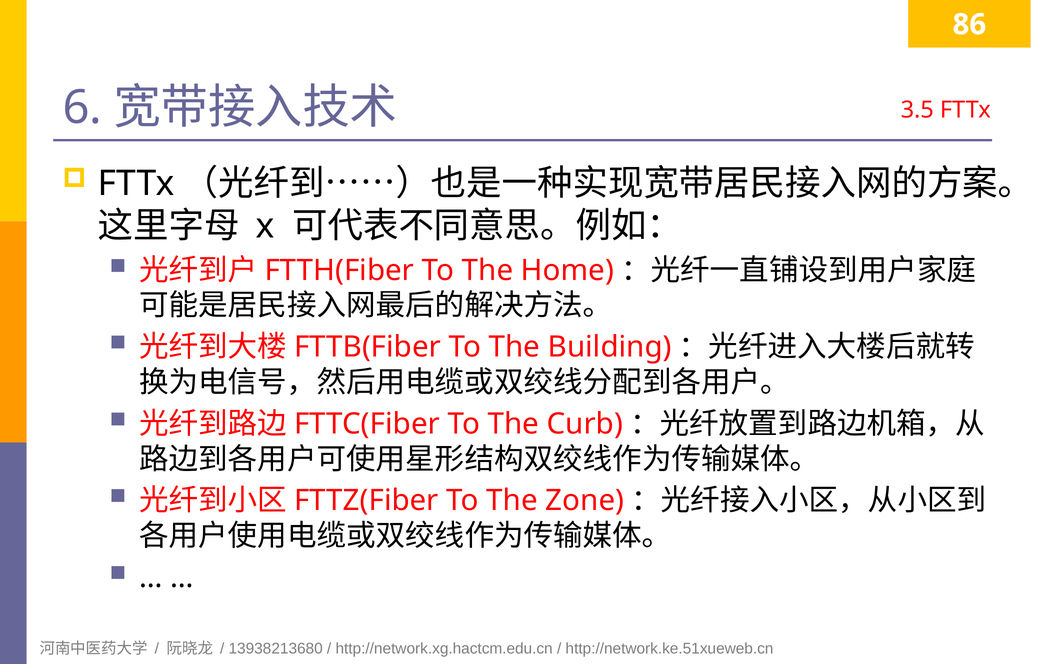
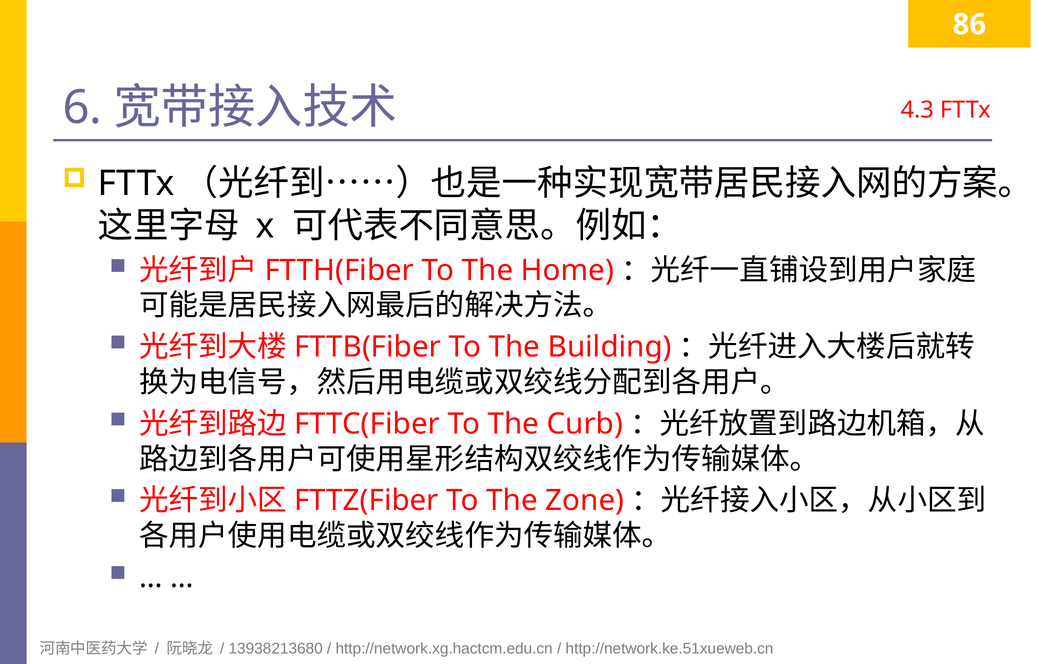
3.5: 3.5 -> 4.3
